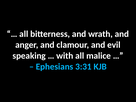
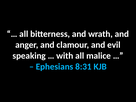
3:31: 3:31 -> 8:31
